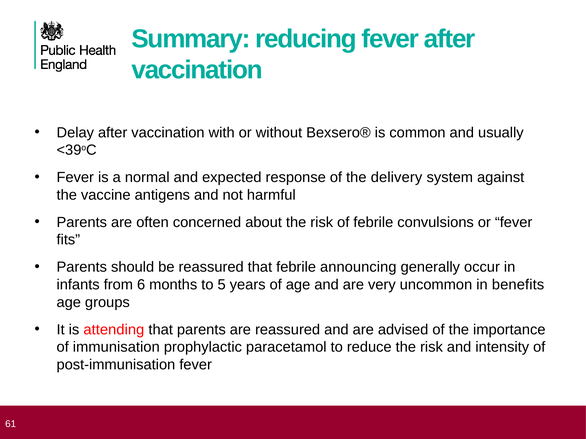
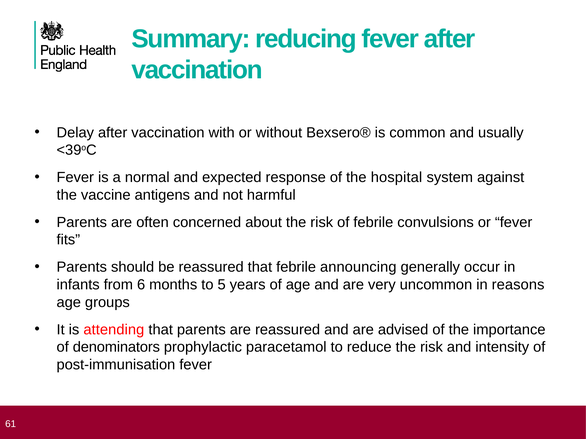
delivery: delivery -> hospital
benefits: benefits -> reasons
immunisation: immunisation -> denominators
